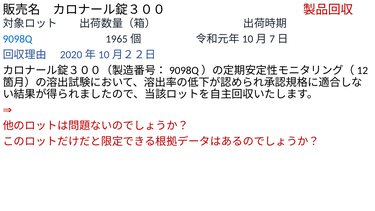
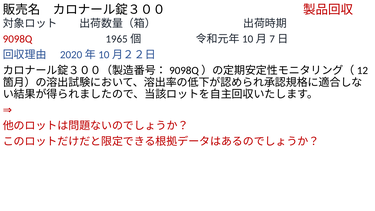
9098Q colour: blue -> red
